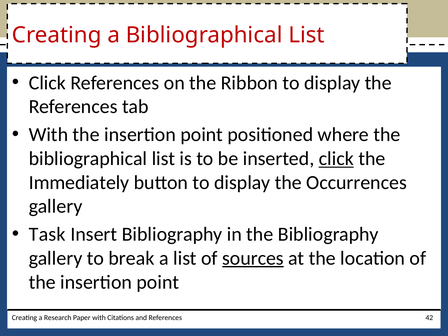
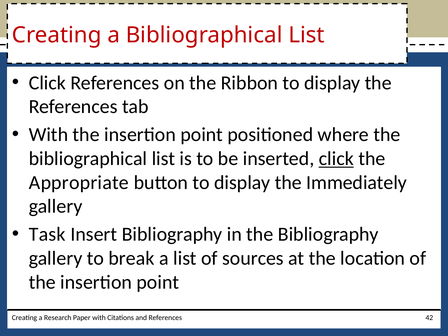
Immediately: Immediately -> Appropriate
Occurrences: Occurrences -> Immediately
sources underline: present -> none
